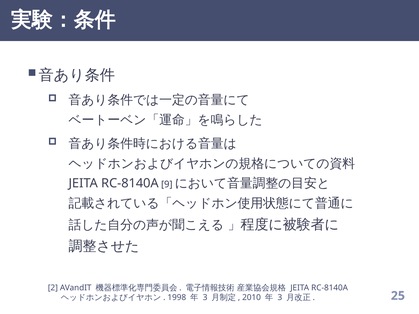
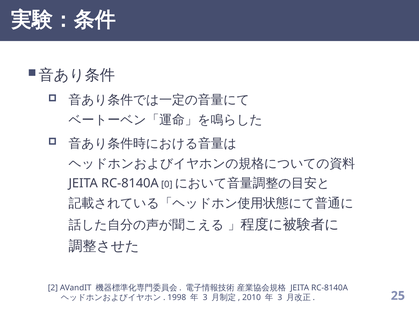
9: 9 -> 0
